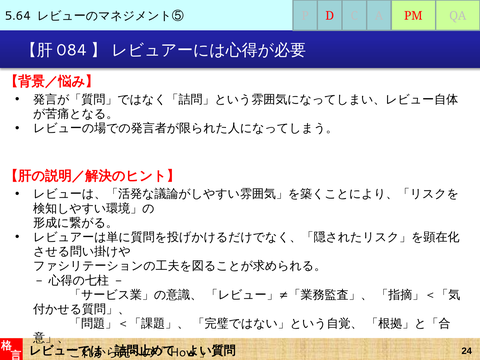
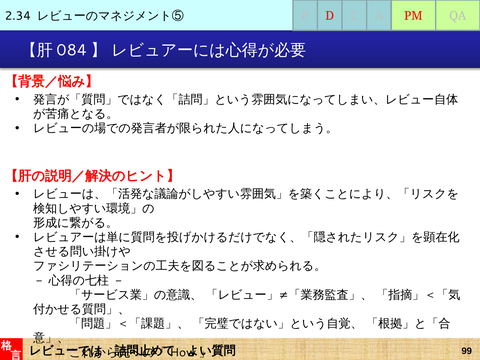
5.64: 5.64 -> 2.34
24: 24 -> 99
